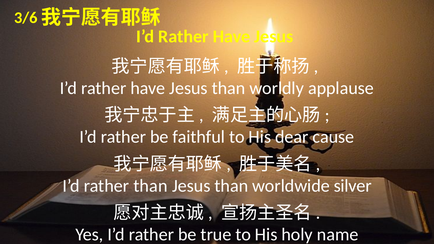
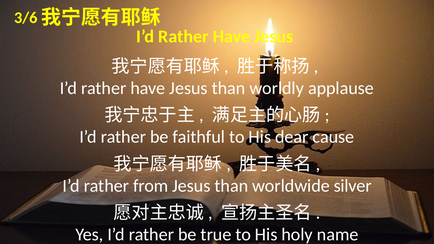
rather than: than -> from
